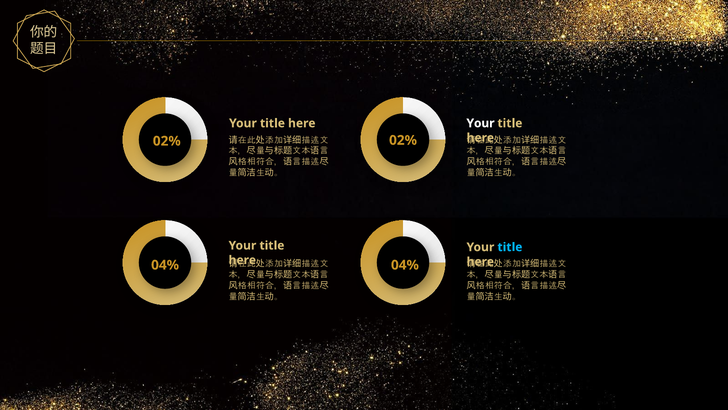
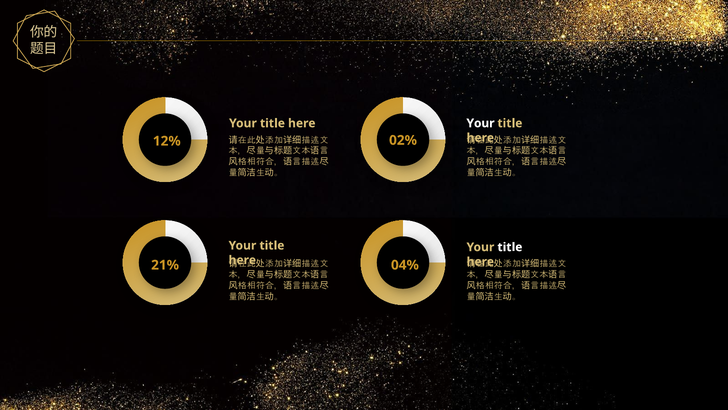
02% at (167, 141): 02% -> 12%
title at (510, 247) colour: light blue -> white
04% at (165, 265): 04% -> 21%
